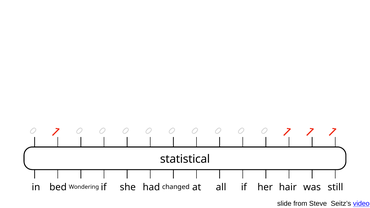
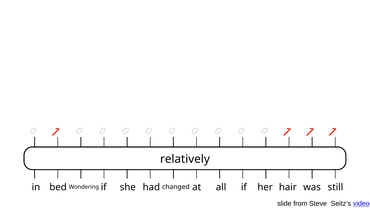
statistical: statistical -> relatively
